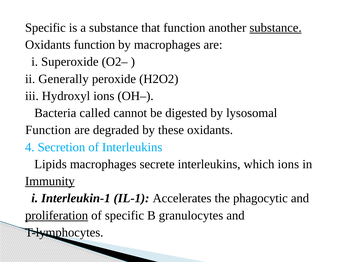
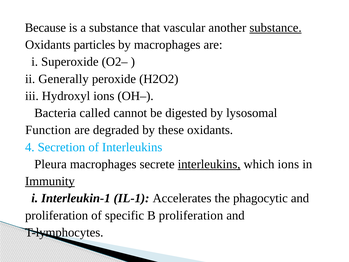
Specific at (45, 28): Specific -> Because
that function: function -> vascular
Oxidants function: function -> particles
Lipids: Lipids -> Pleura
interleukins at (209, 164) underline: none -> present
proliferation at (57, 215) underline: present -> none
B granulocytes: granulocytes -> proliferation
